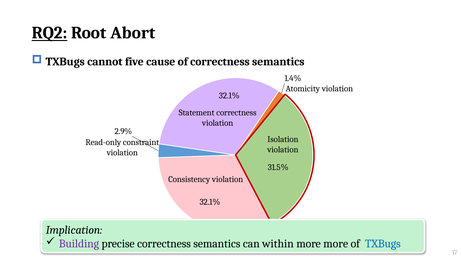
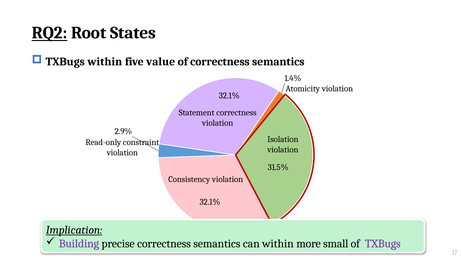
Abort: Abort -> States
TXBugs cannot: cannot -> within
cause: cause -> value
Implication underline: none -> present
more more: more -> small
TXBugs at (383, 244) colour: blue -> purple
